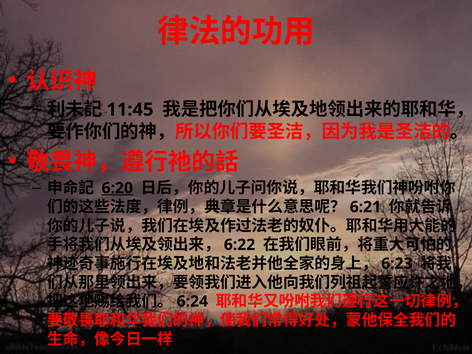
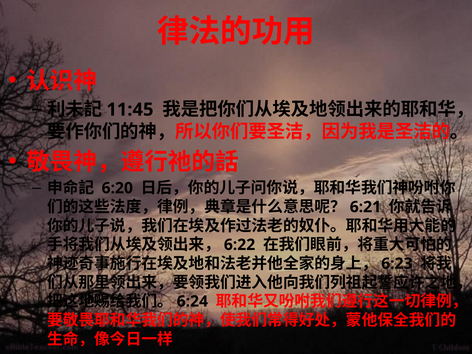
6:20 underline: present -> none
